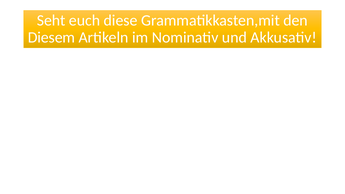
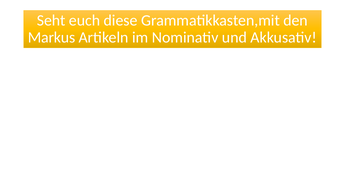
Diesem: Diesem -> Markus
